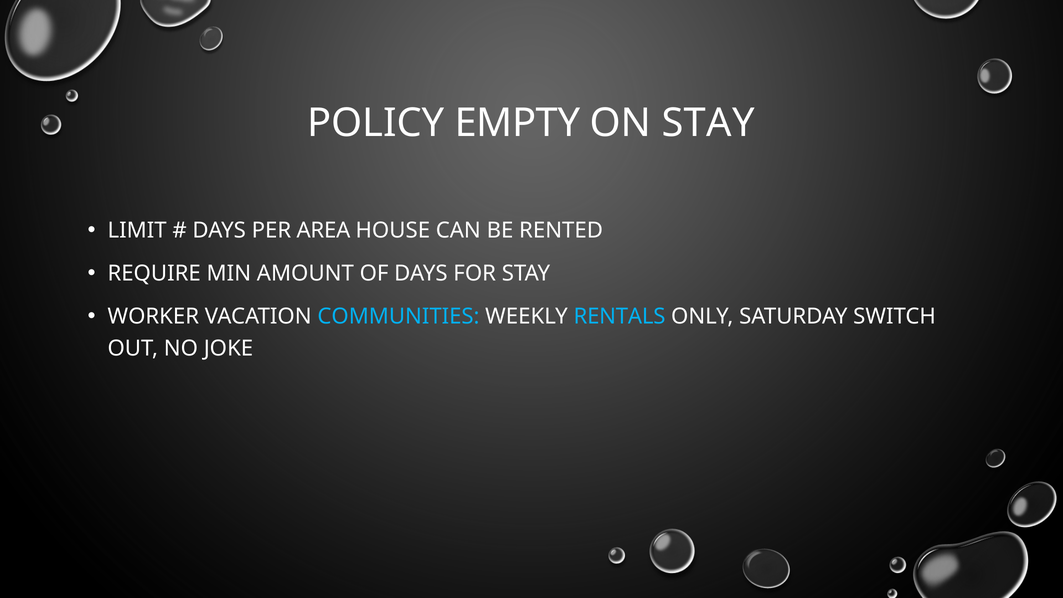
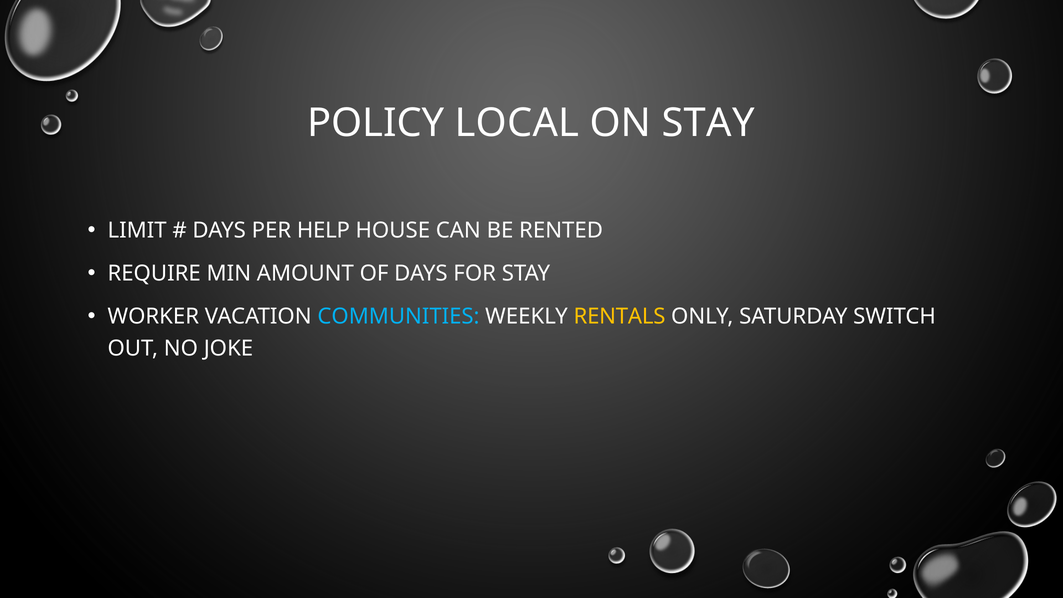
EMPTY: EMPTY -> LOCAL
AREA: AREA -> HELP
RENTALS colour: light blue -> yellow
